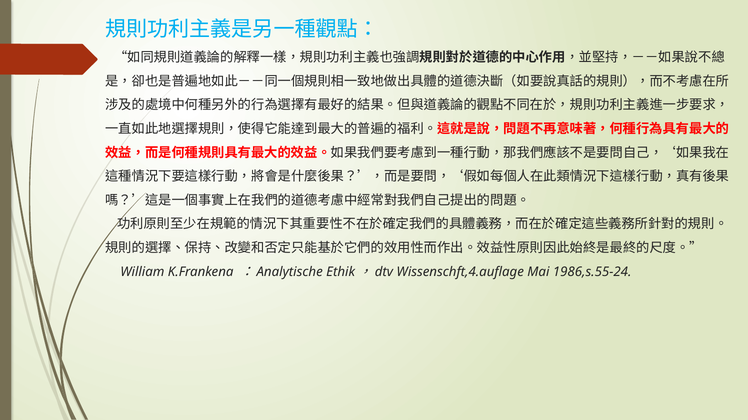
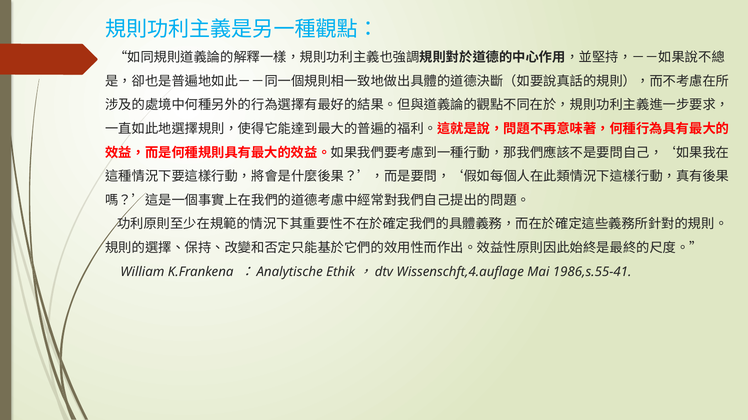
1986,s.55-24: 1986,s.55-24 -> 1986,s.55-41
